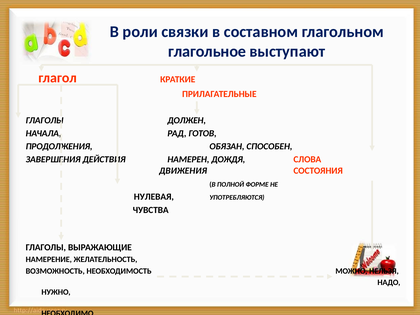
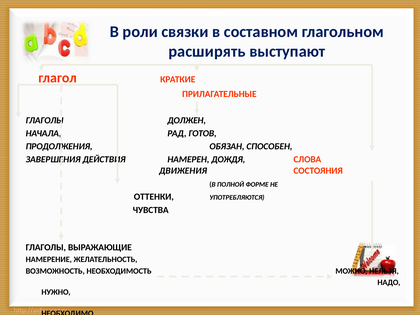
глагольное: глагольное -> расширять
НУЛЕВАЯ: НУЛЕВАЯ -> ОТТЕНКИ
